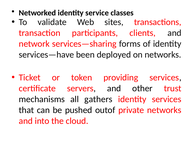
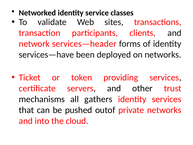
services—sharing: services—sharing -> services—header
